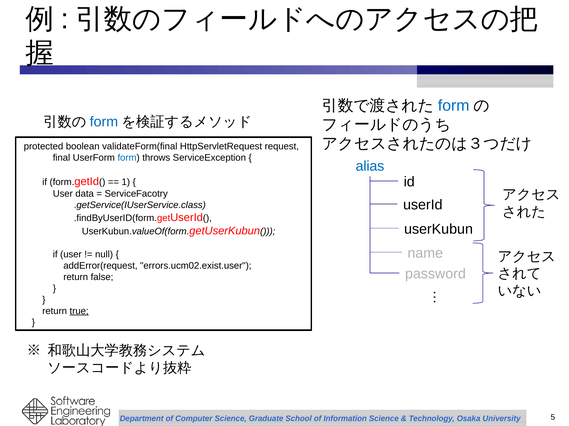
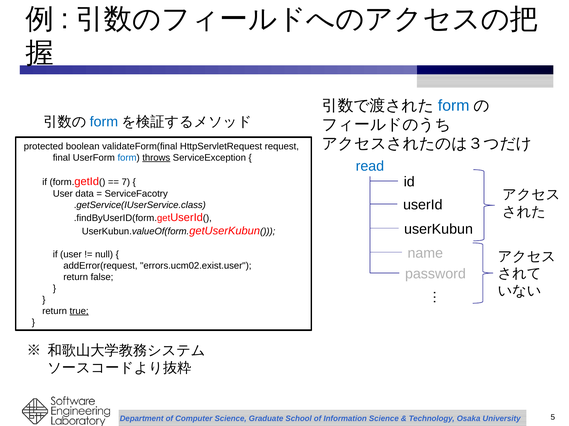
throws underline: none -> present
alias: alias -> read
1: 1 -> 7
